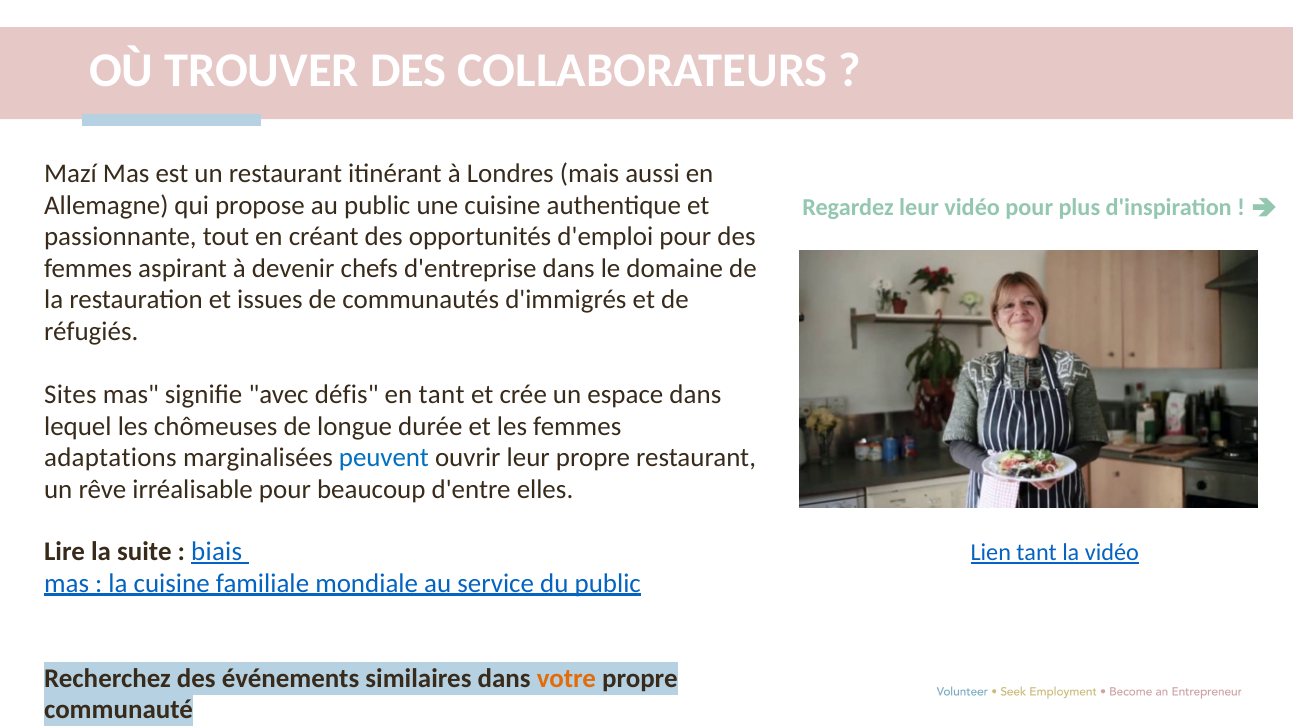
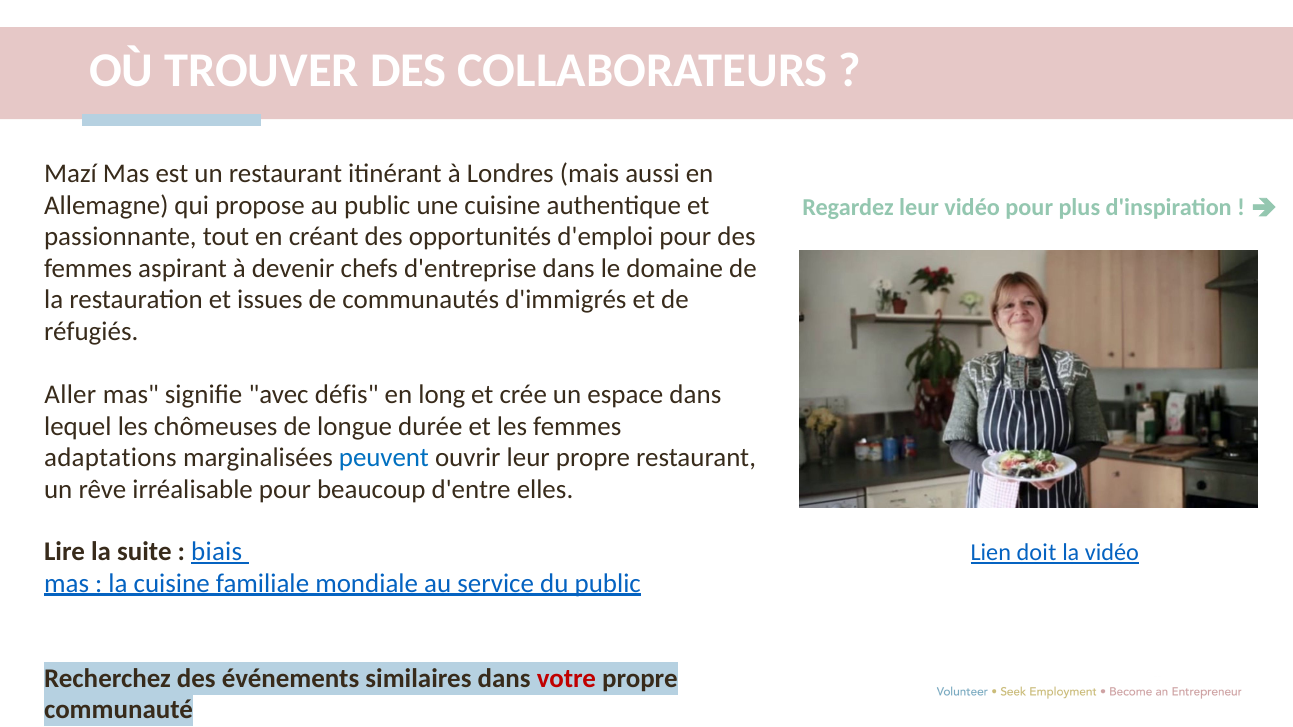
Sites: Sites -> Aller
en tant: tant -> long
Lien tant: tant -> doit
votre colour: orange -> red
